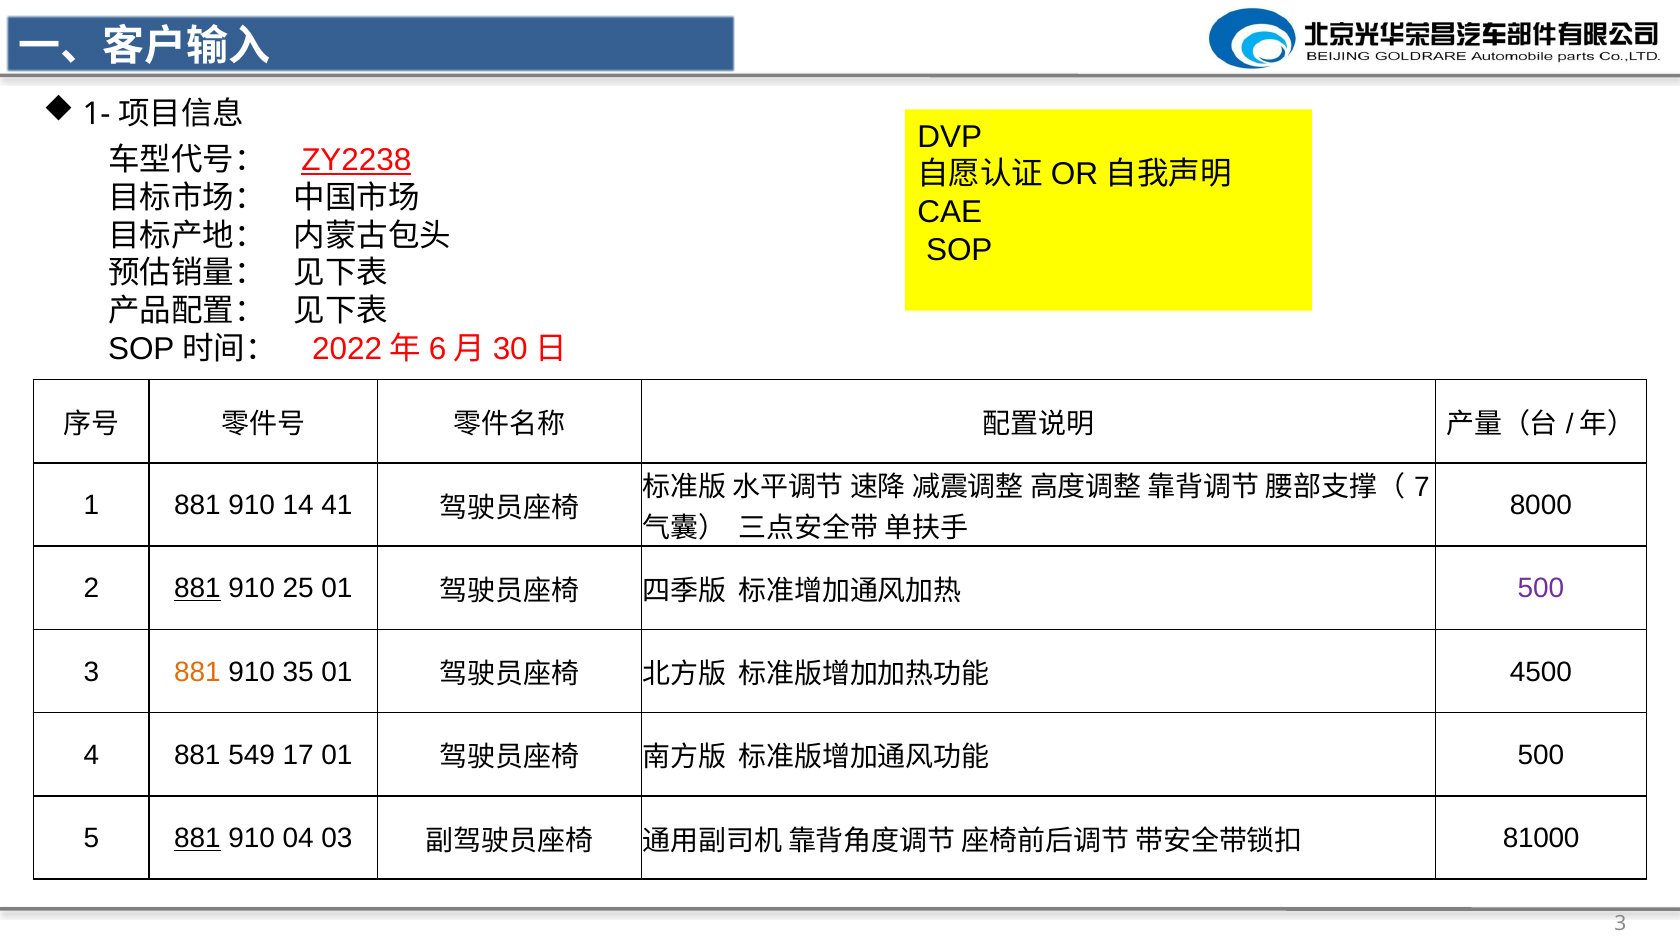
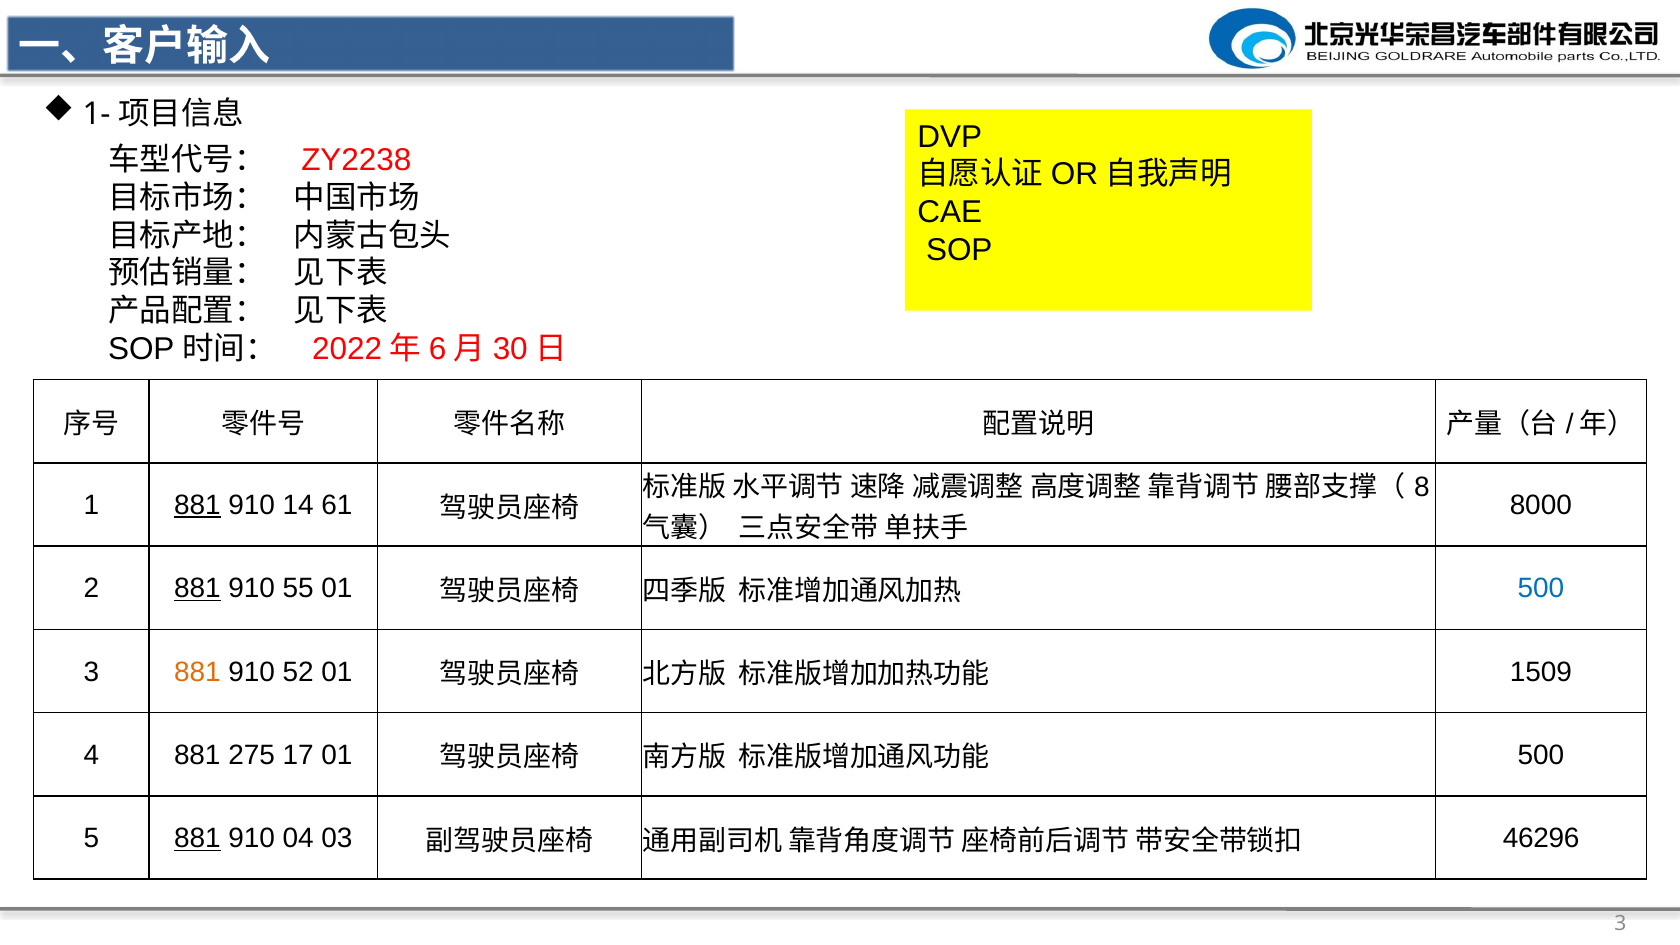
ZY2238 underline: present -> none
7: 7 -> 8
881 at (197, 505) underline: none -> present
41: 41 -> 61
25: 25 -> 55
500 at (1541, 589) colour: purple -> blue
35: 35 -> 52
4500: 4500 -> 1509
549: 549 -> 275
81000: 81000 -> 46296
